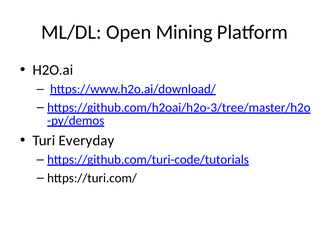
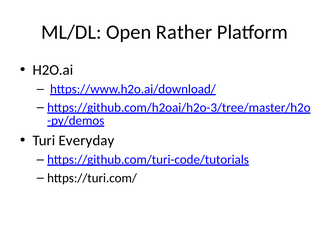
Mining: Mining -> Rather
